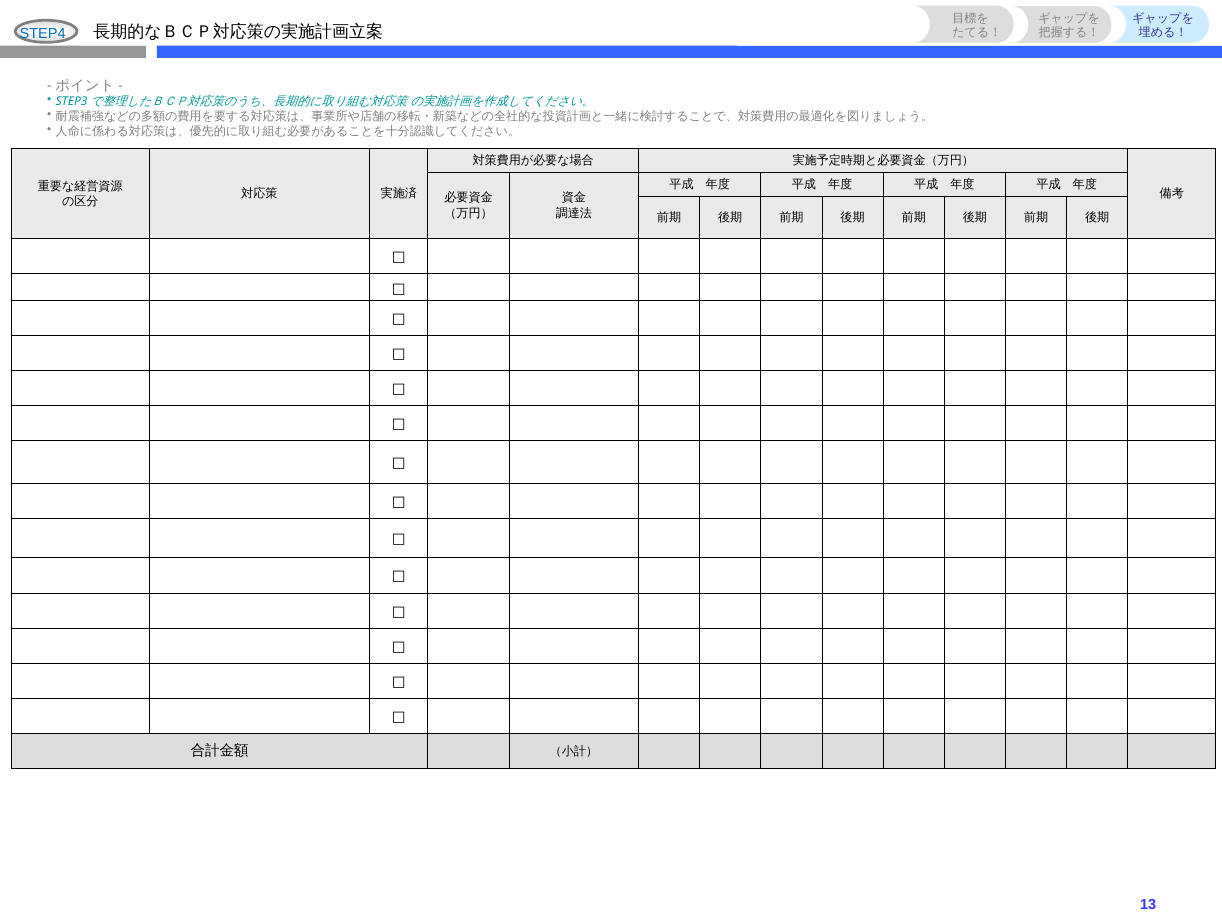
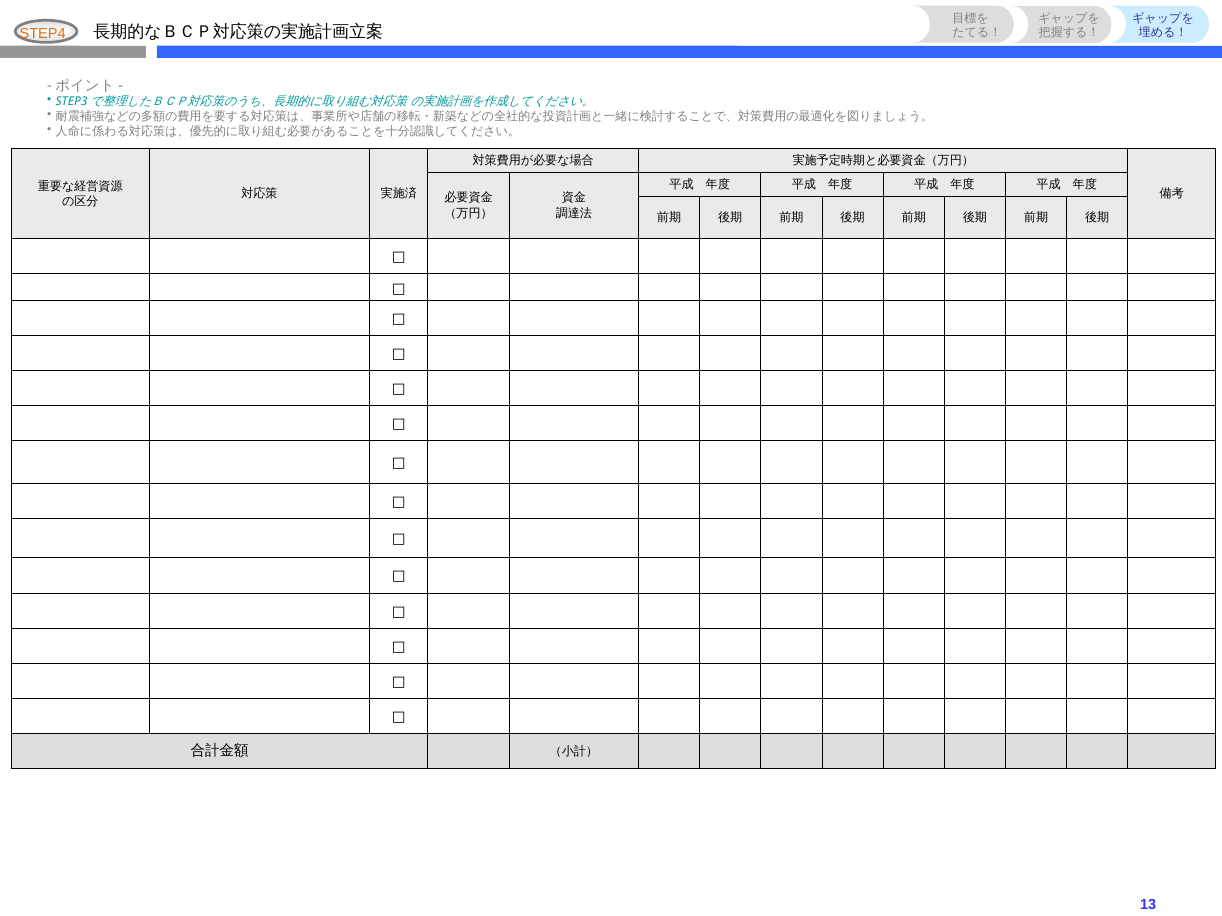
STEP4 colour: blue -> orange
